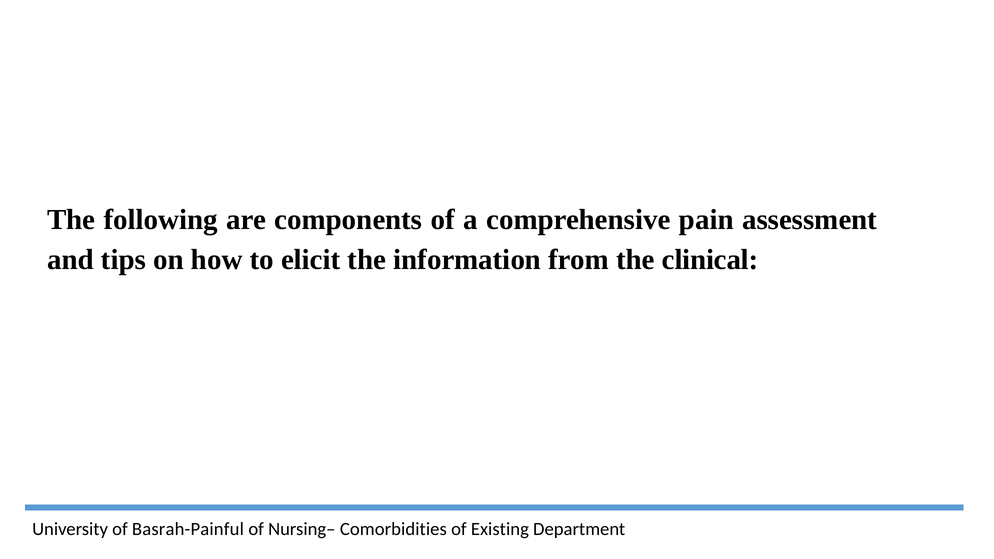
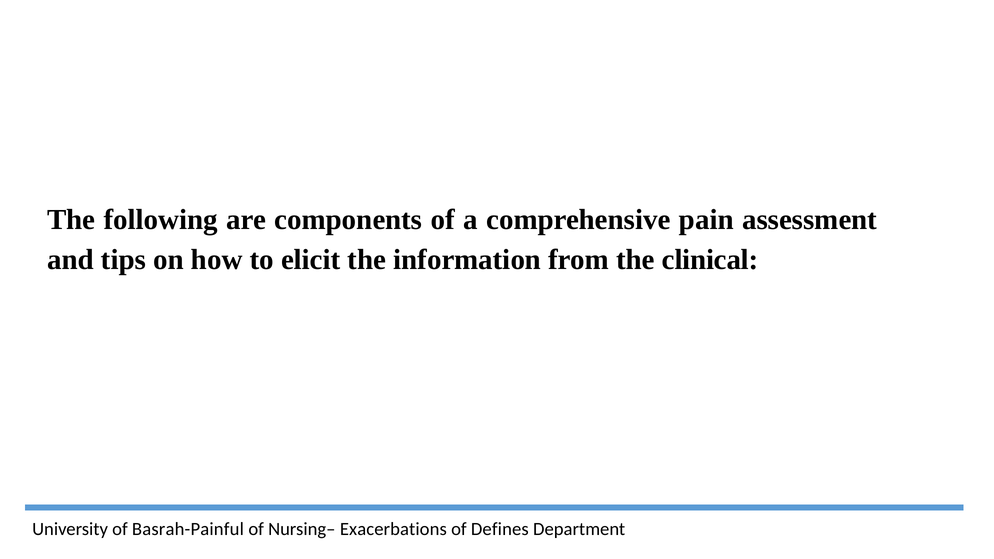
Comorbidities: Comorbidities -> Exacerbations
Existing: Existing -> Defines
